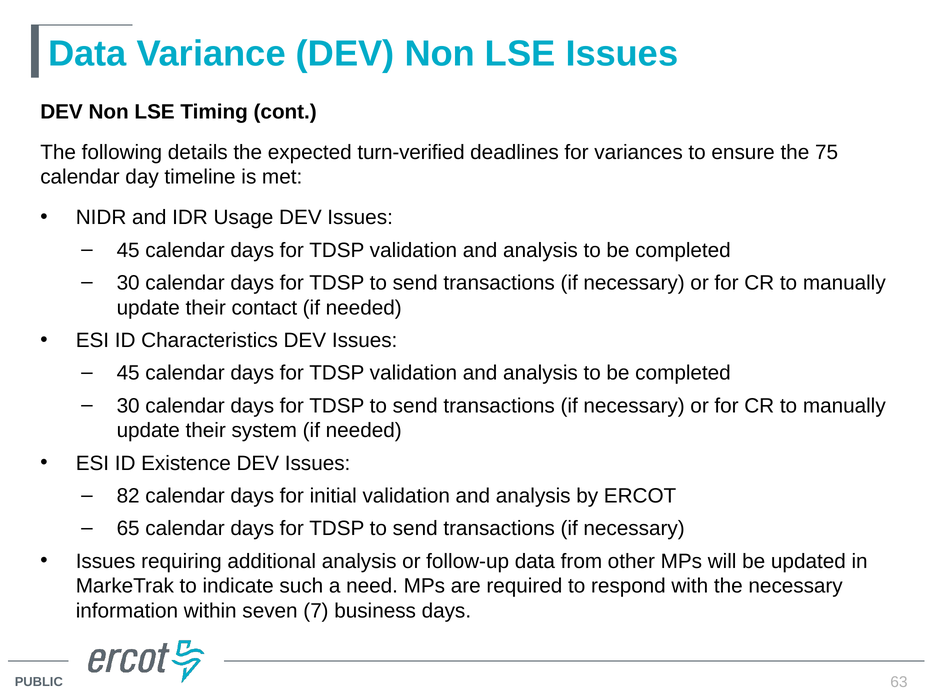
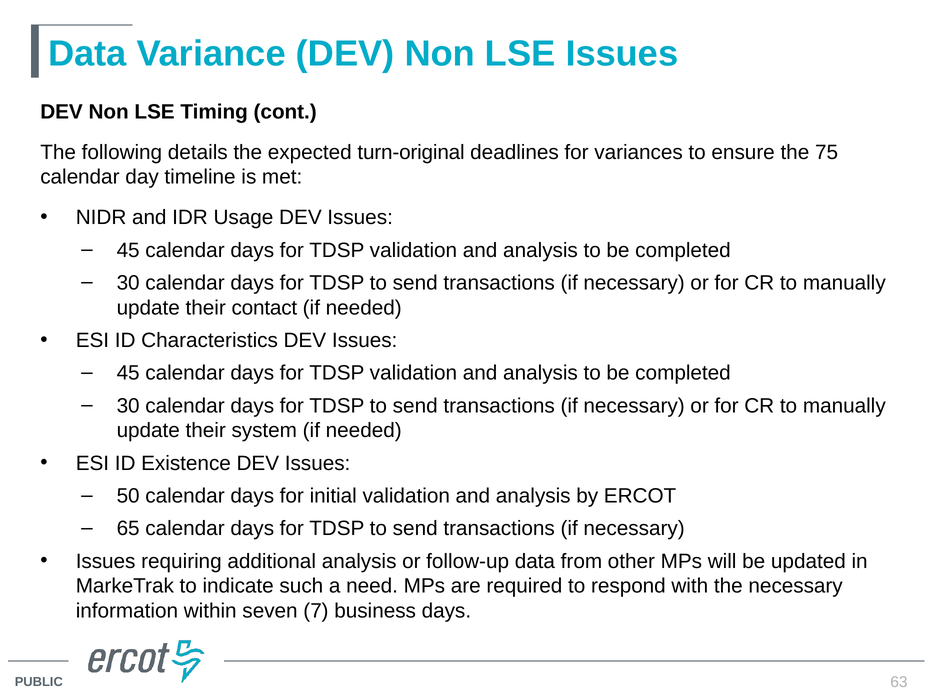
turn-verified: turn-verified -> turn-original
82: 82 -> 50
